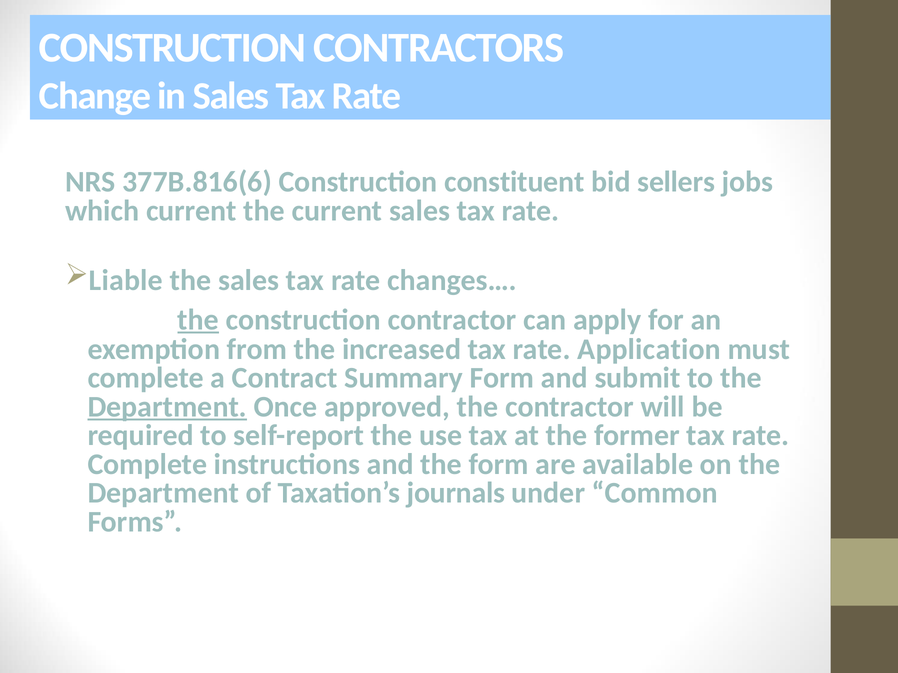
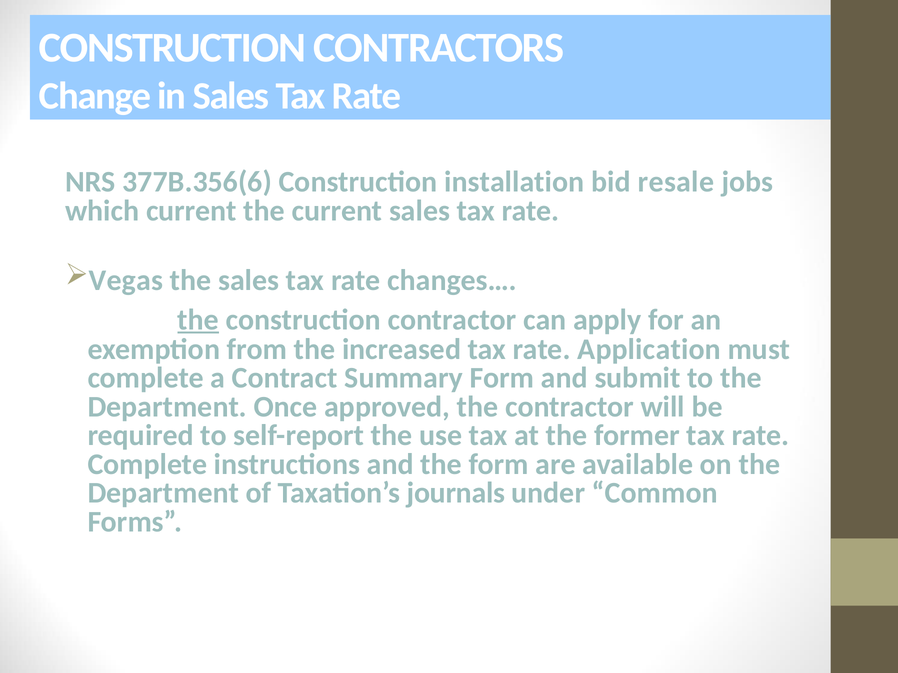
377B.816(6: 377B.816(6 -> 377B.356(6
constituent: constituent -> installation
sellers: sellers -> resale
Liable: Liable -> Vegas
Department at (167, 407) underline: present -> none
